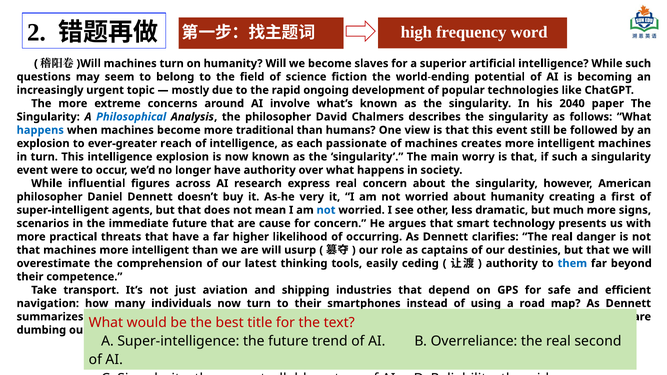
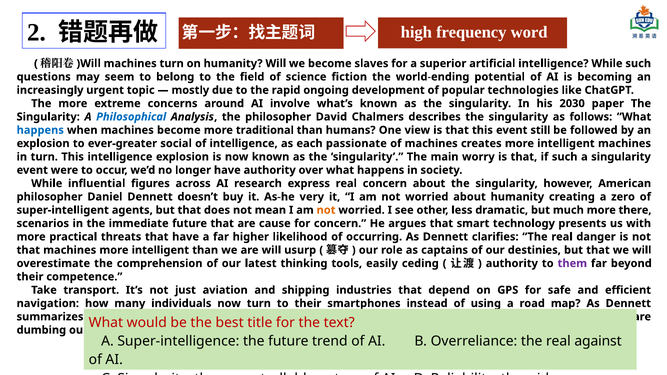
2040: 2040 -> 2030
reach: reach -> social
first: first -> zero
not at (326, 210) colour: blue -> orange
signs: signs -> there
them colour: blue -> purple
second: second -> against
